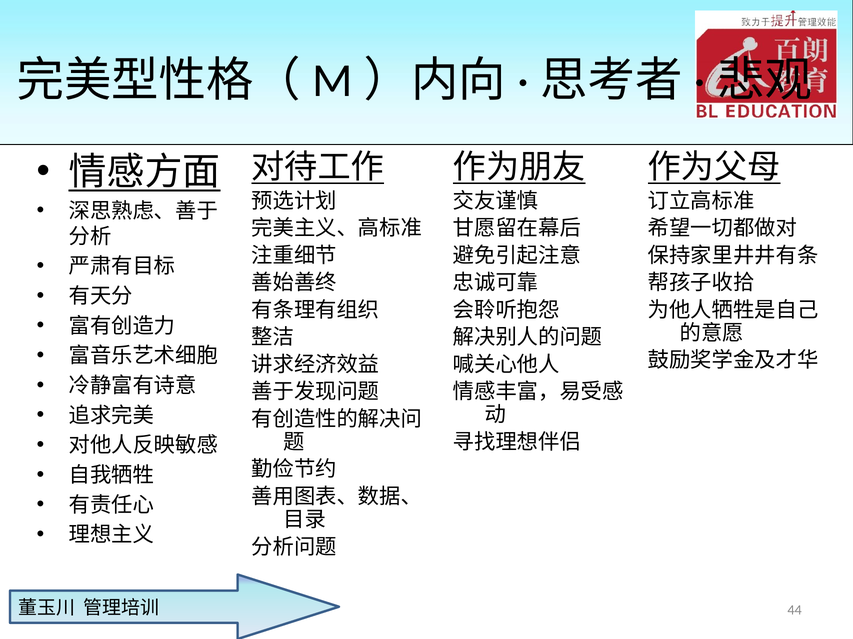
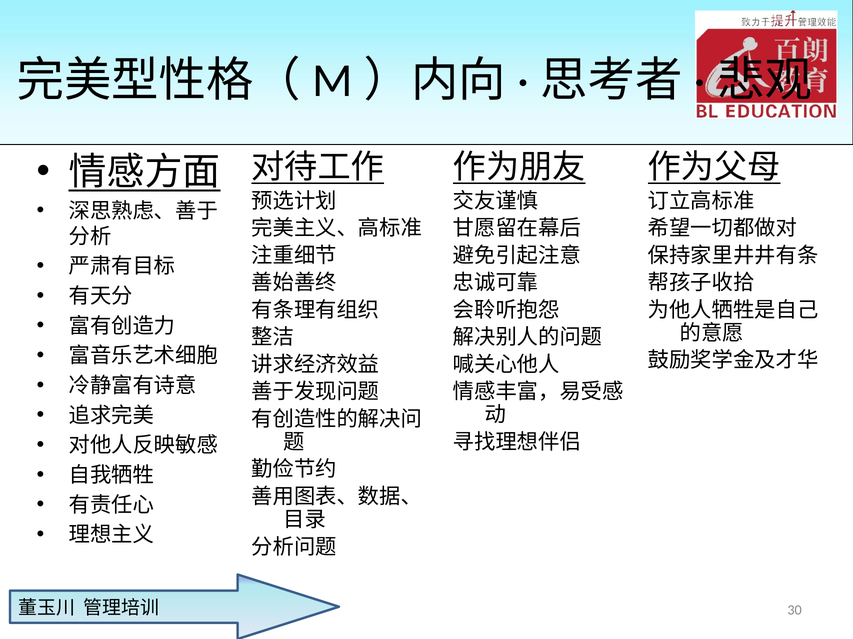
44: 44 -> 30
